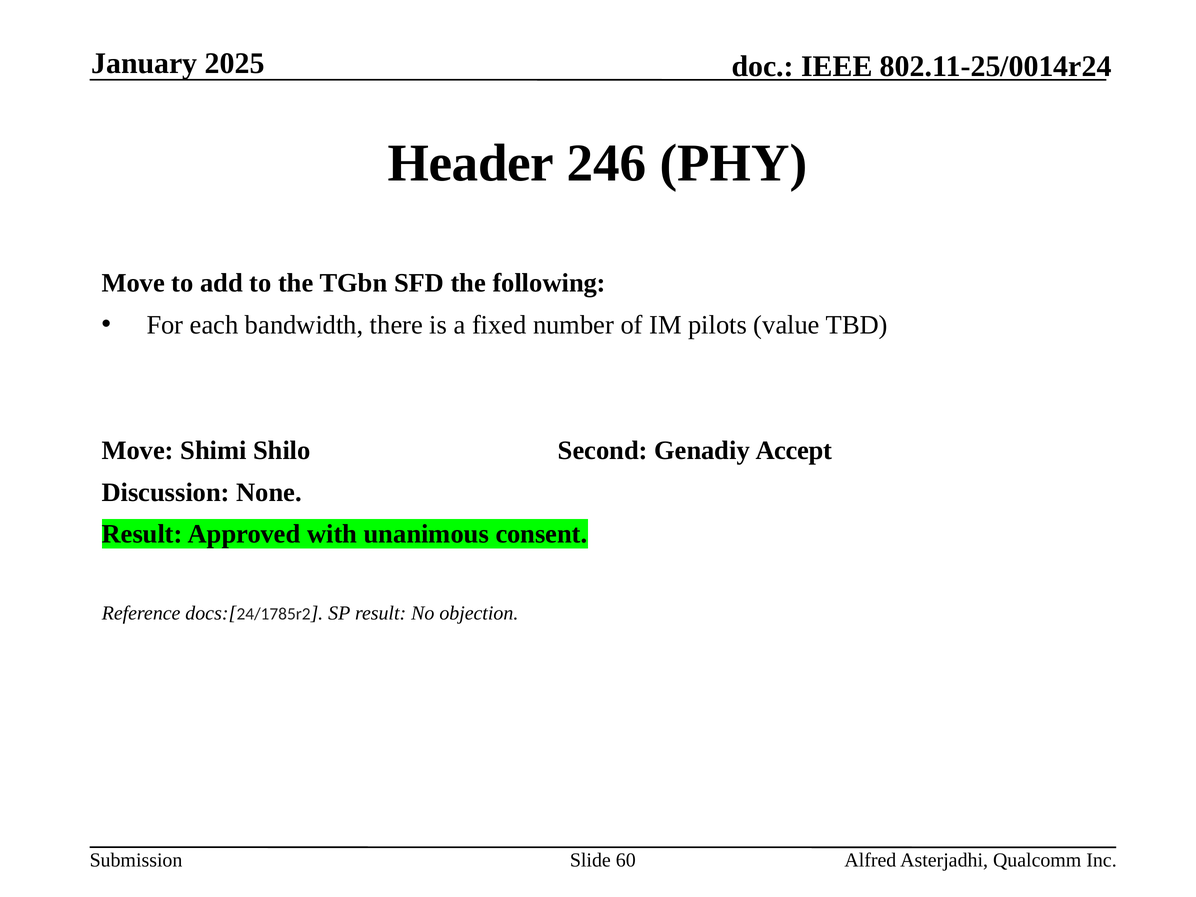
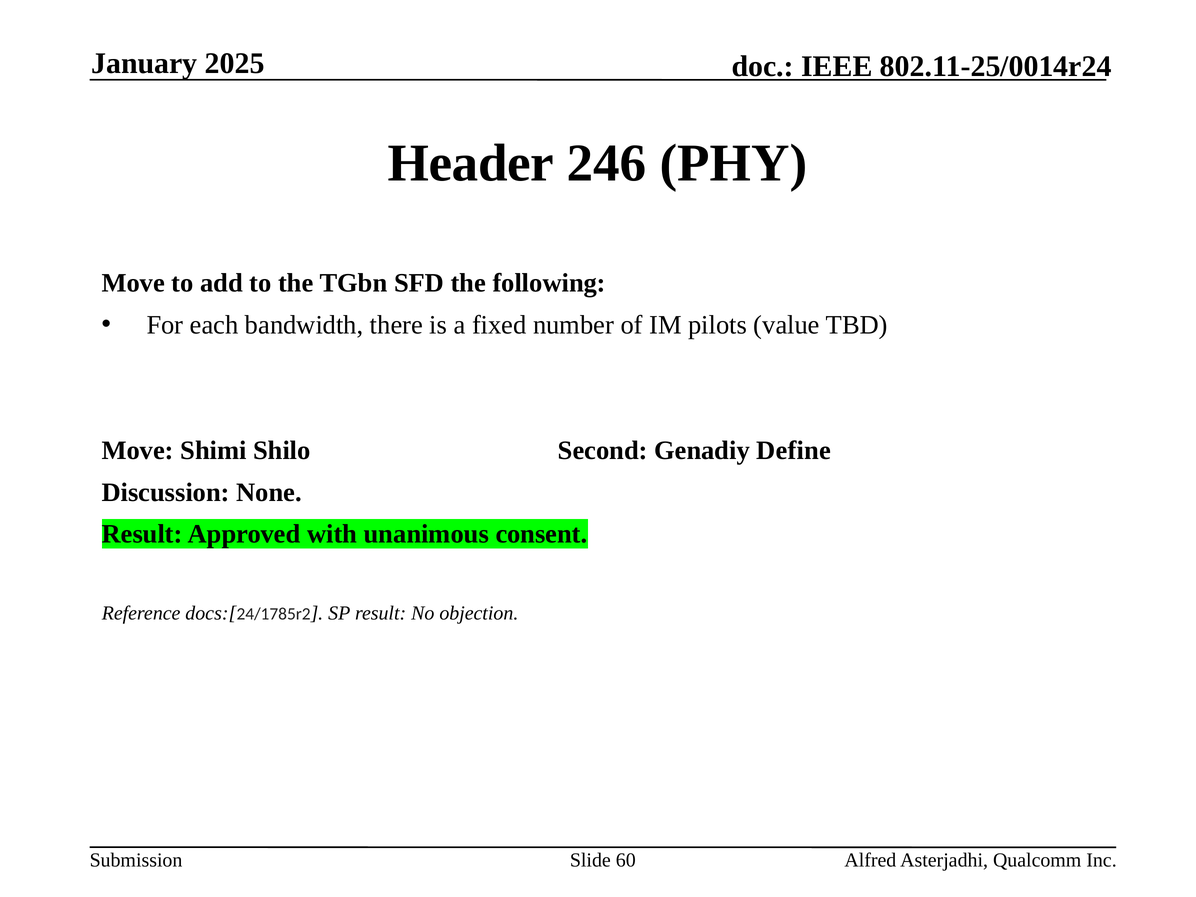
Accept: Accept -> Define
